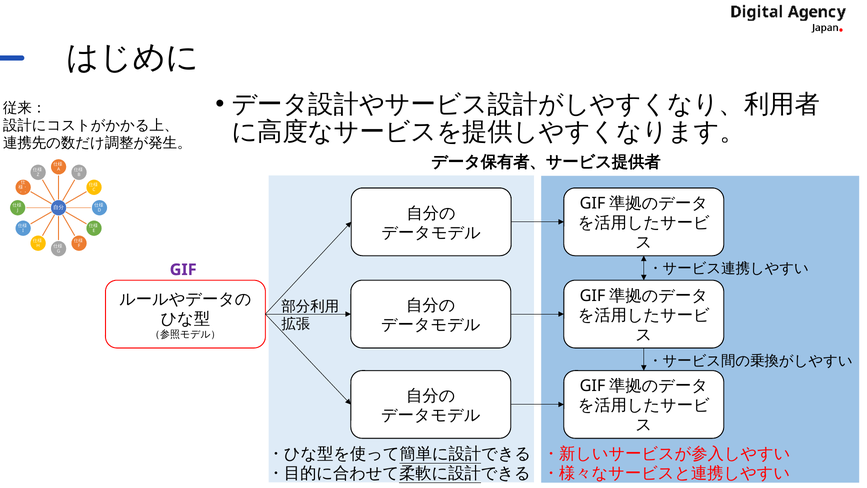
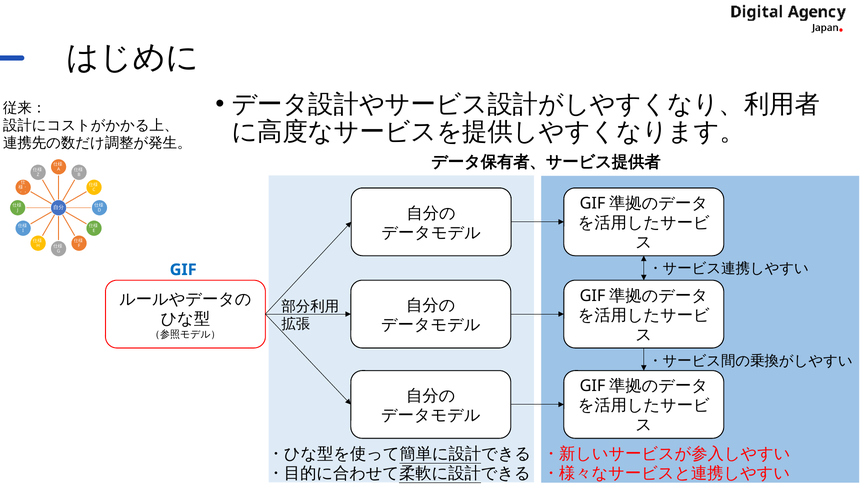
GIF colour: purple -> blue
